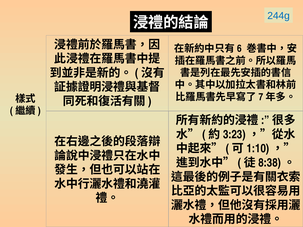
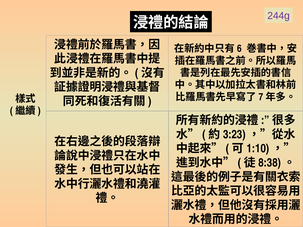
244g colour: blue -> purple
